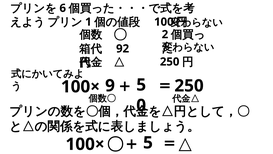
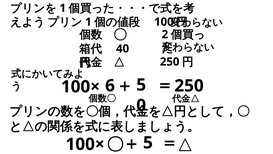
6 at (63, 8): 6 -> 1
92: 92 -> 40
9: 9 -> 6
